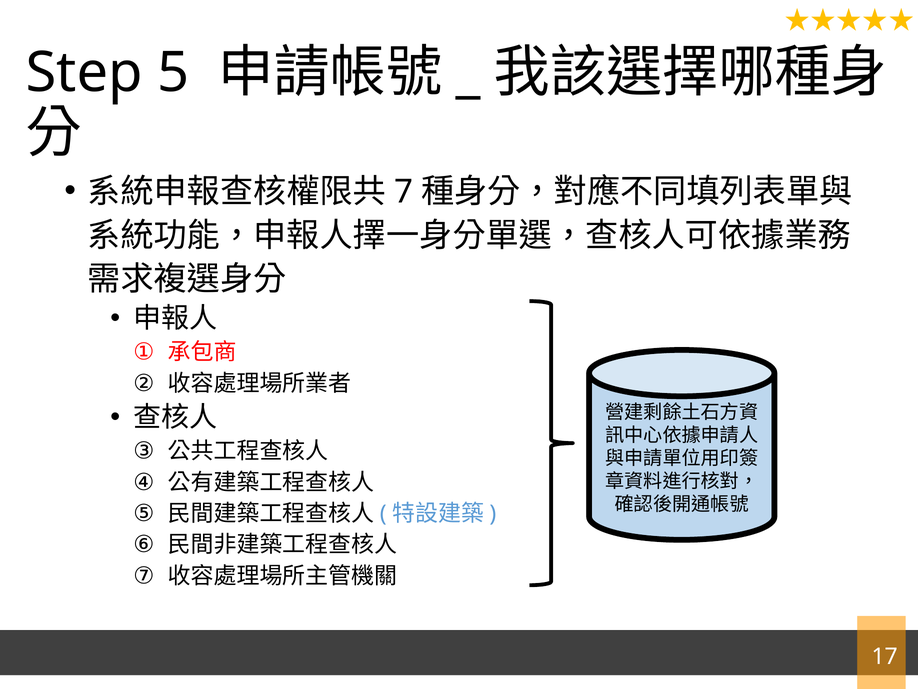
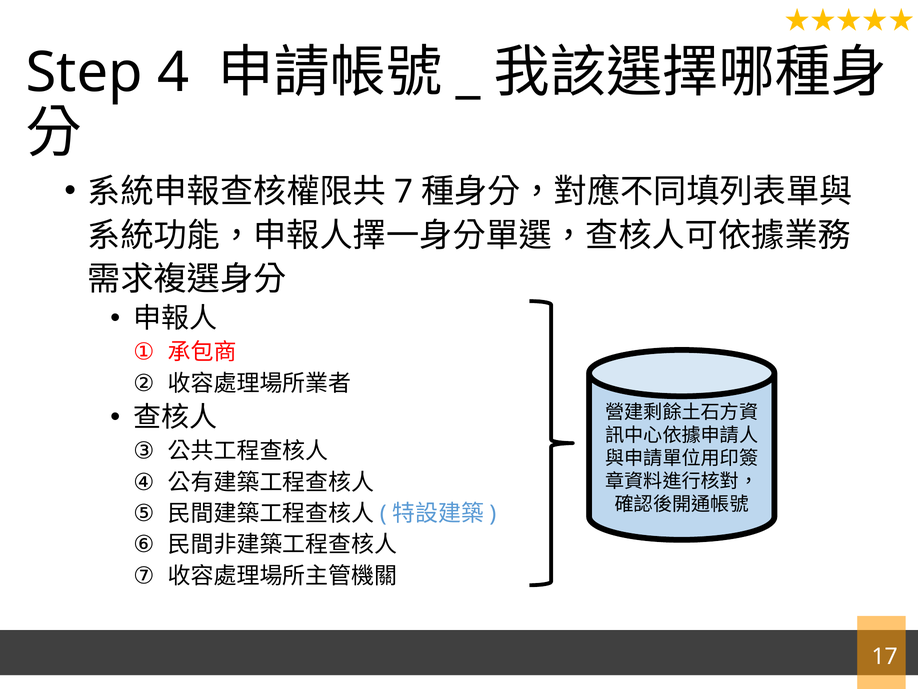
5: 5 -> 4
